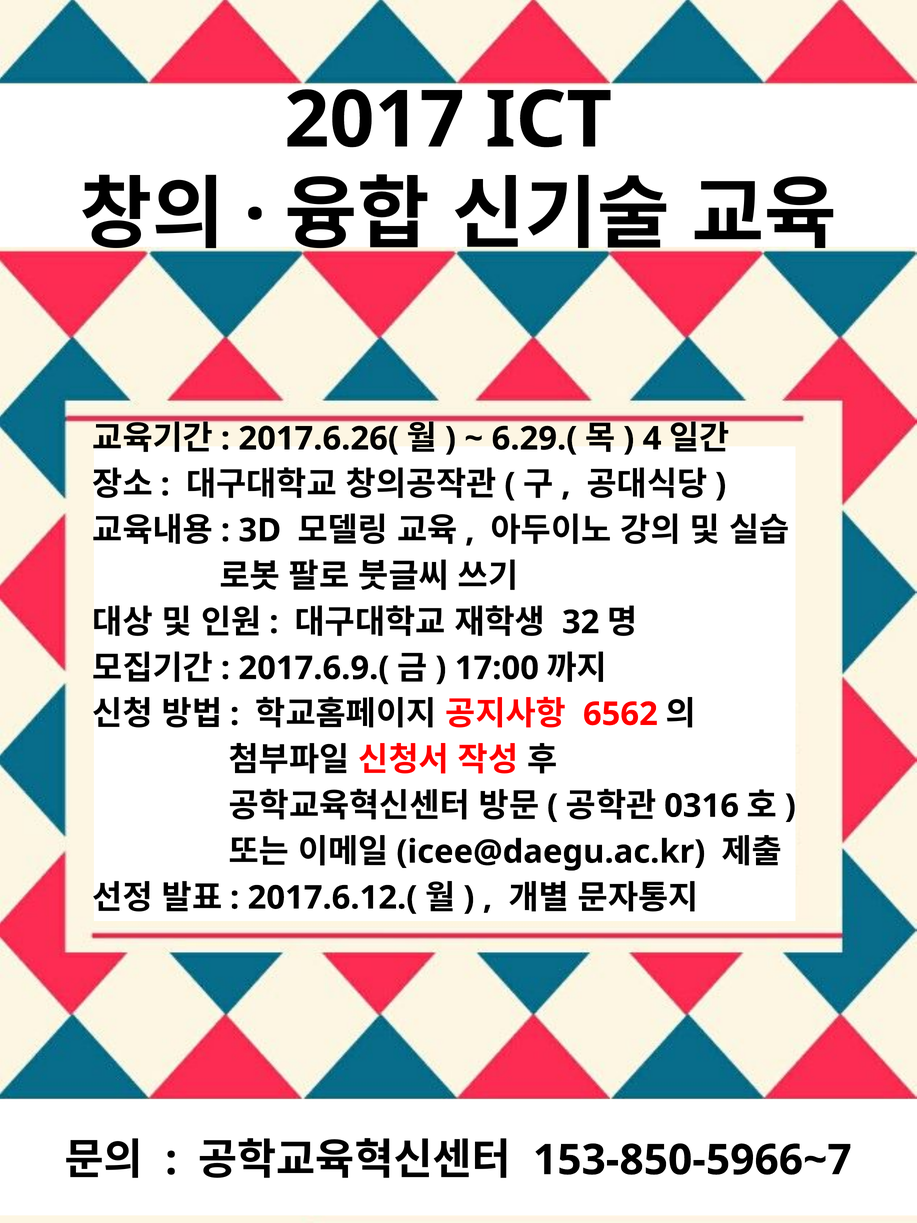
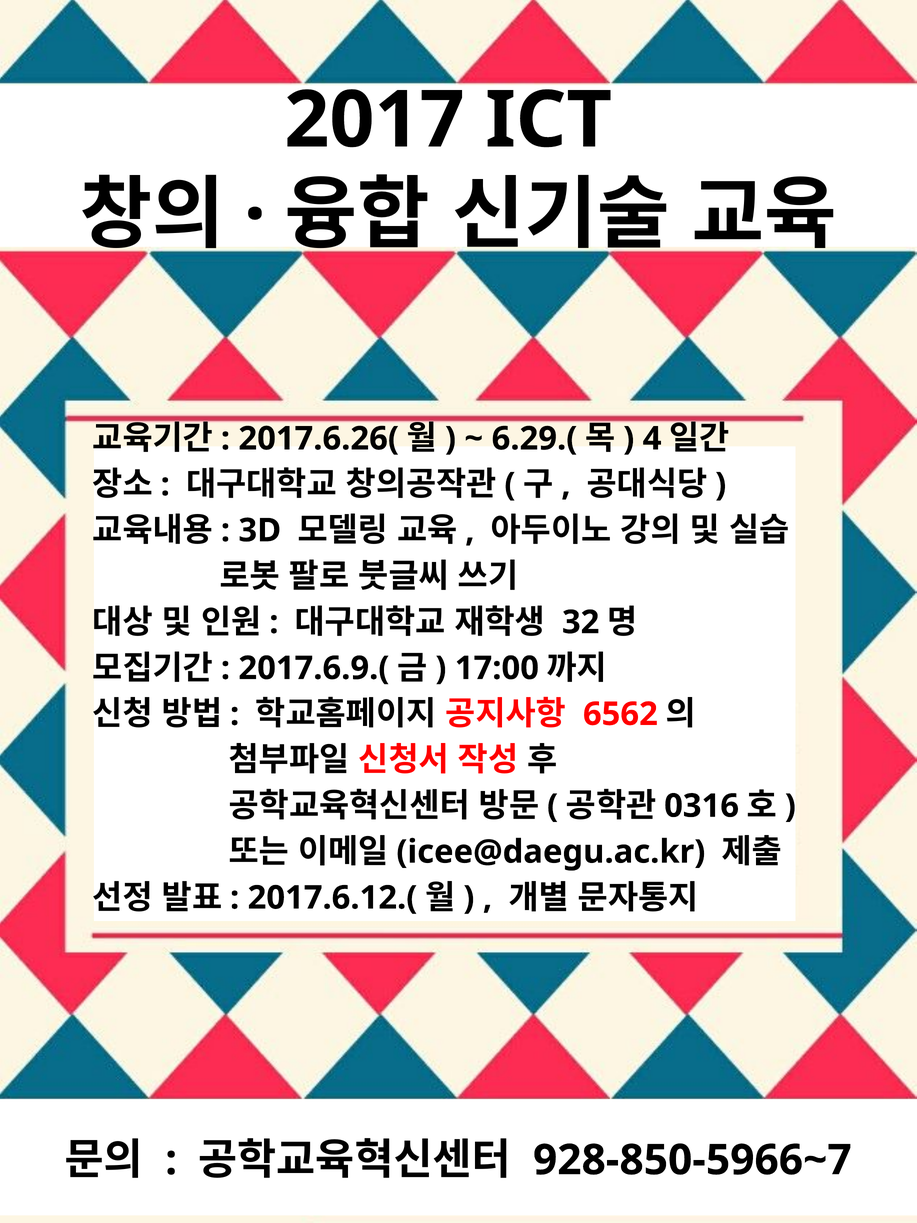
153-850-5966~7: 153-850-5966~7 -> 928-850-5966~7
